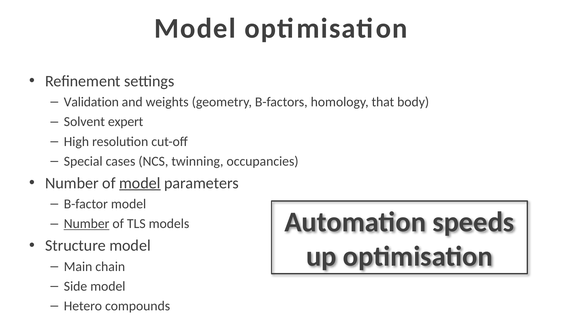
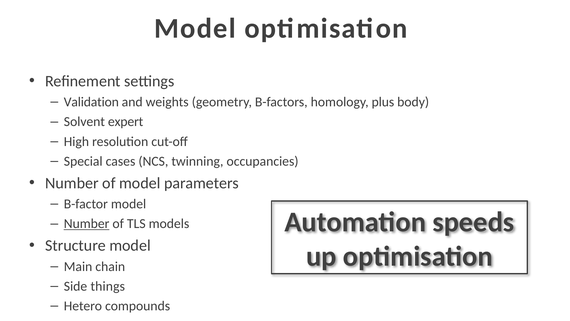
that: that -> plus
model at (140, 183) underline: present -> none
Side model: model -> things
